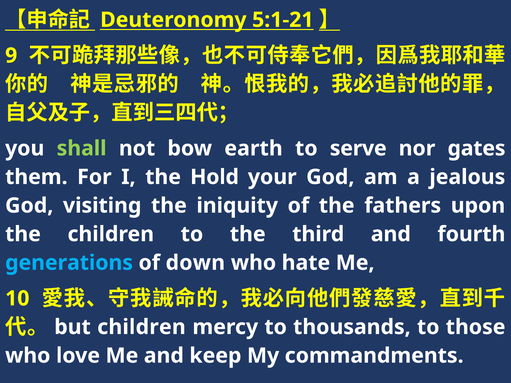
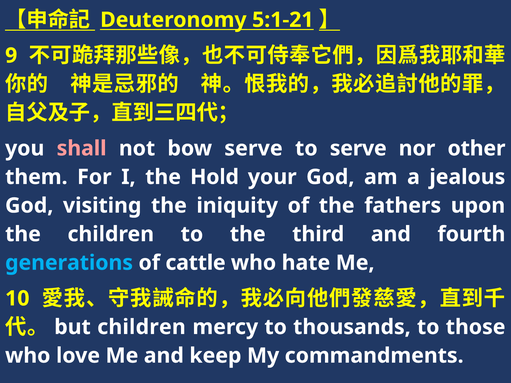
shall colour: light green -> pink
bow earth: earth -> serve
gates: gates -> other
down: down -> cattle
